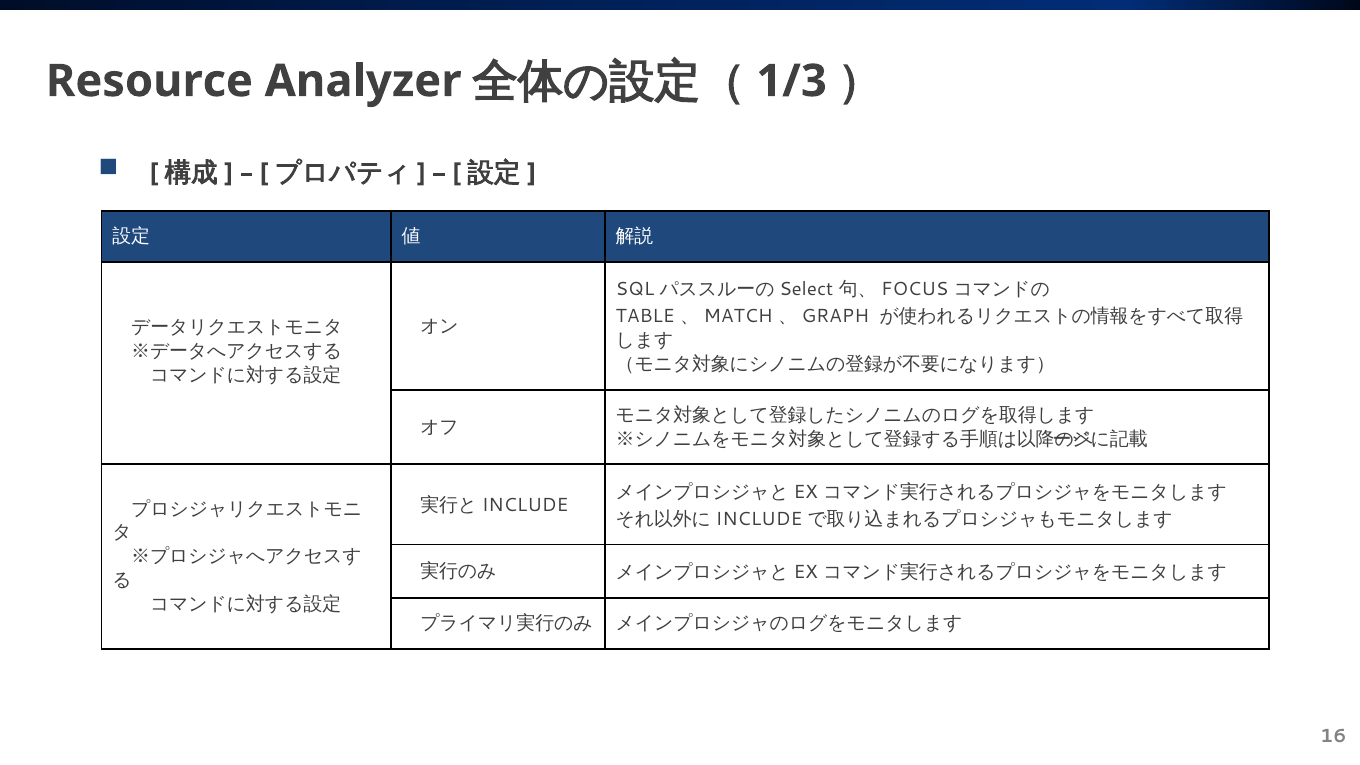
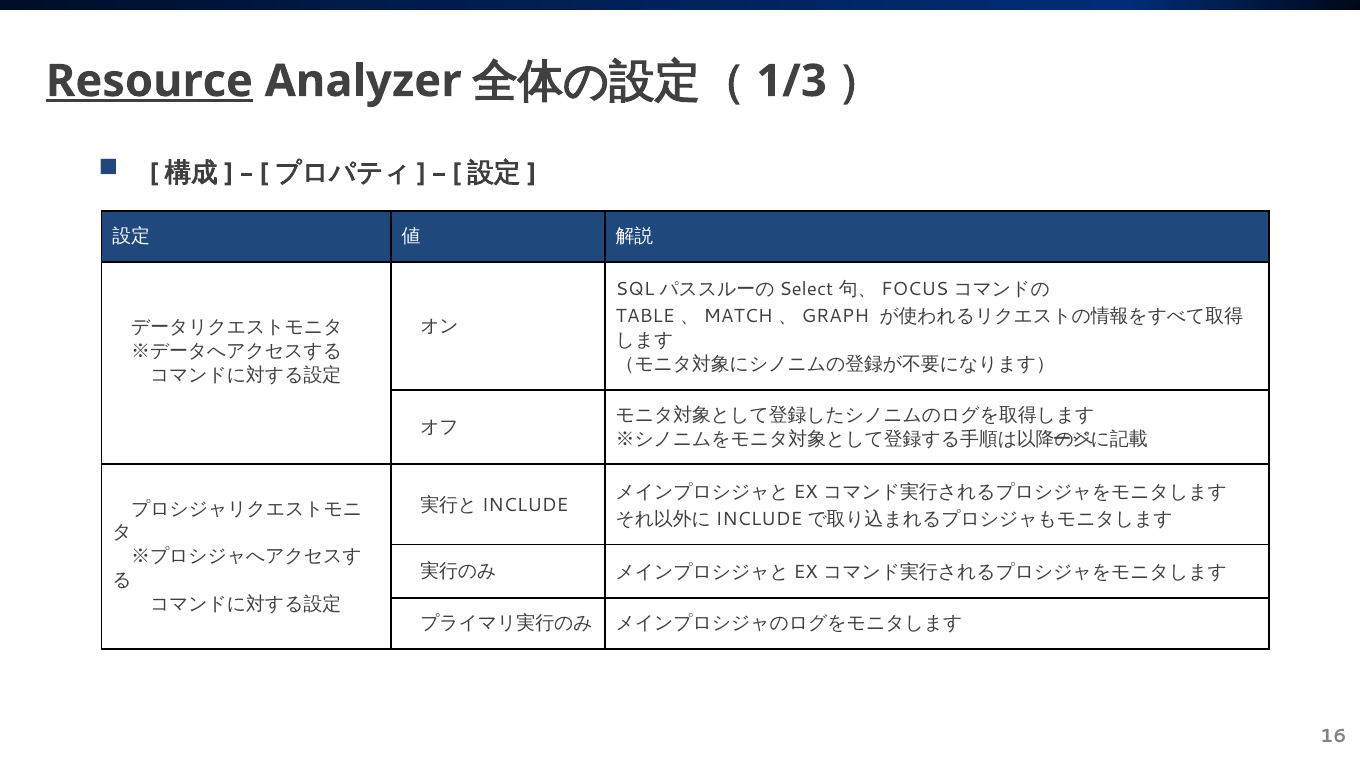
Resource underline: none -> present
